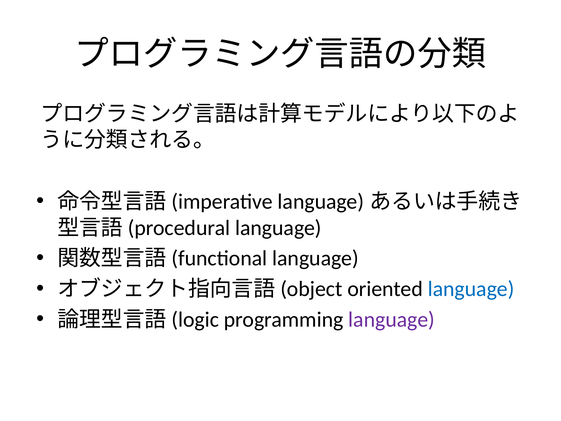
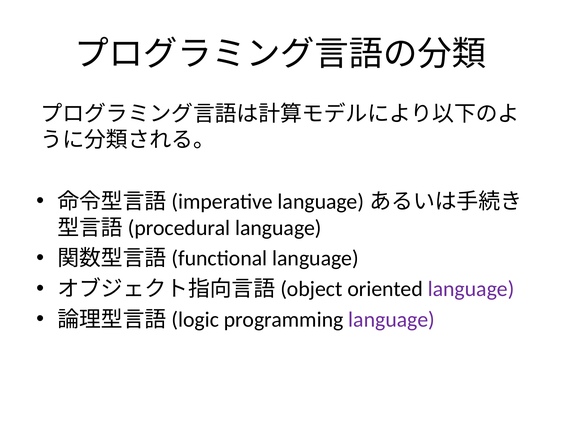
language at (471, 289) colour: blue -> purple
